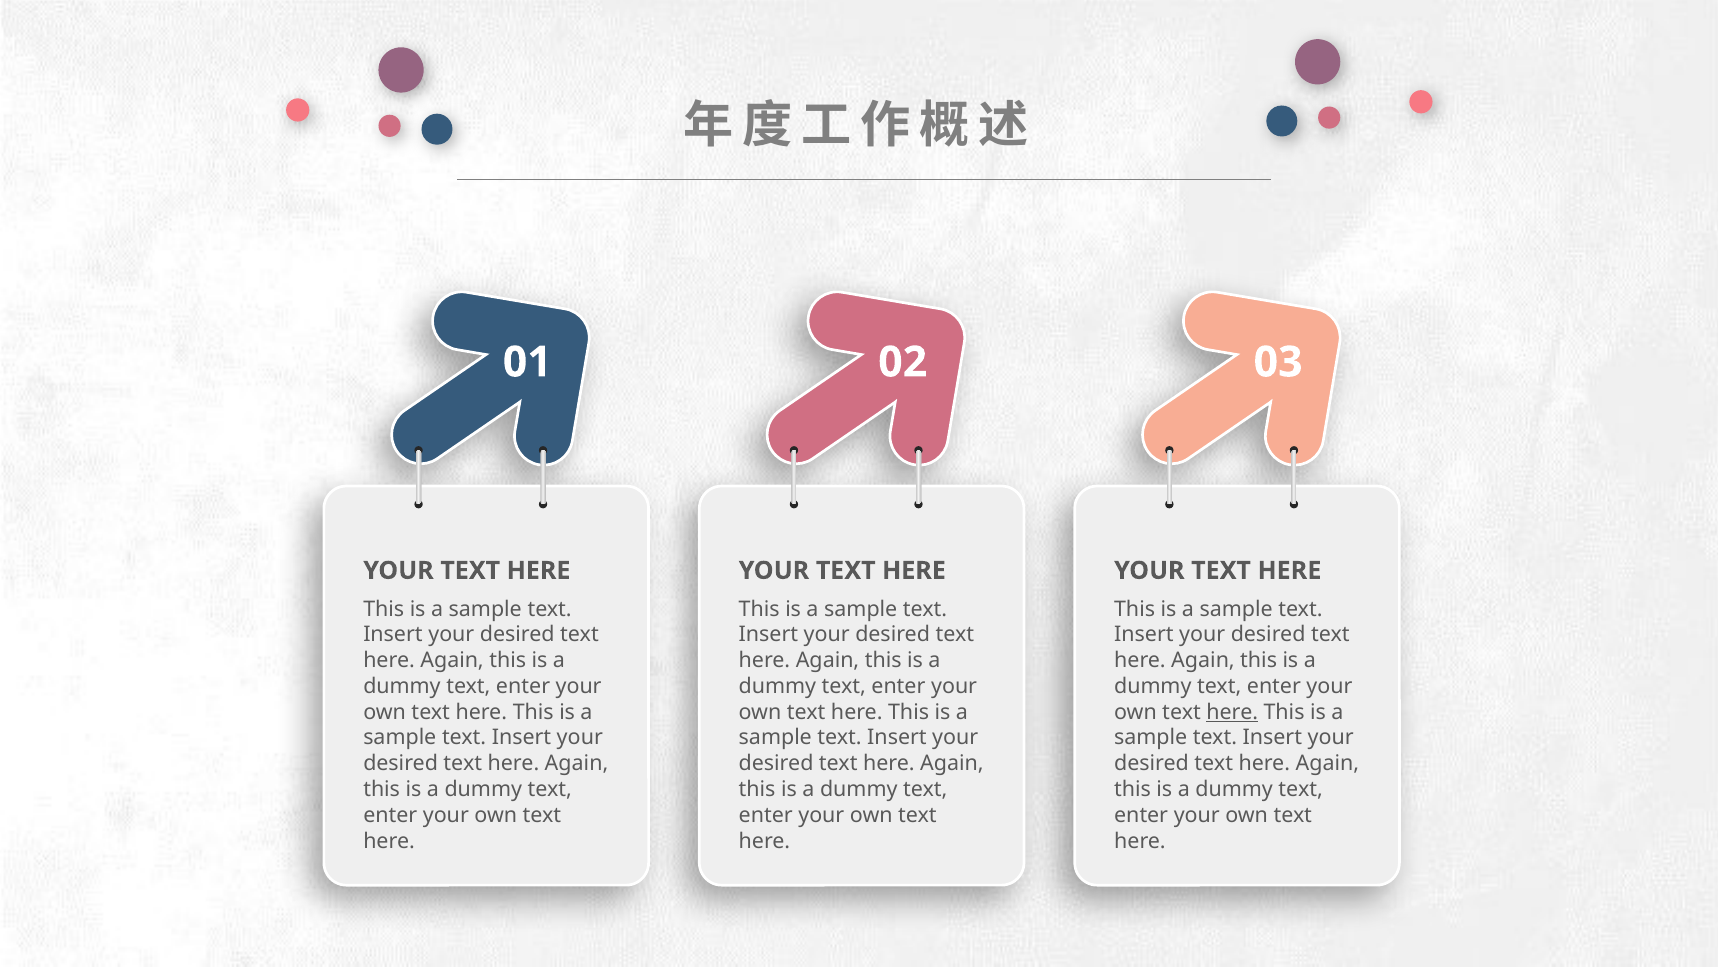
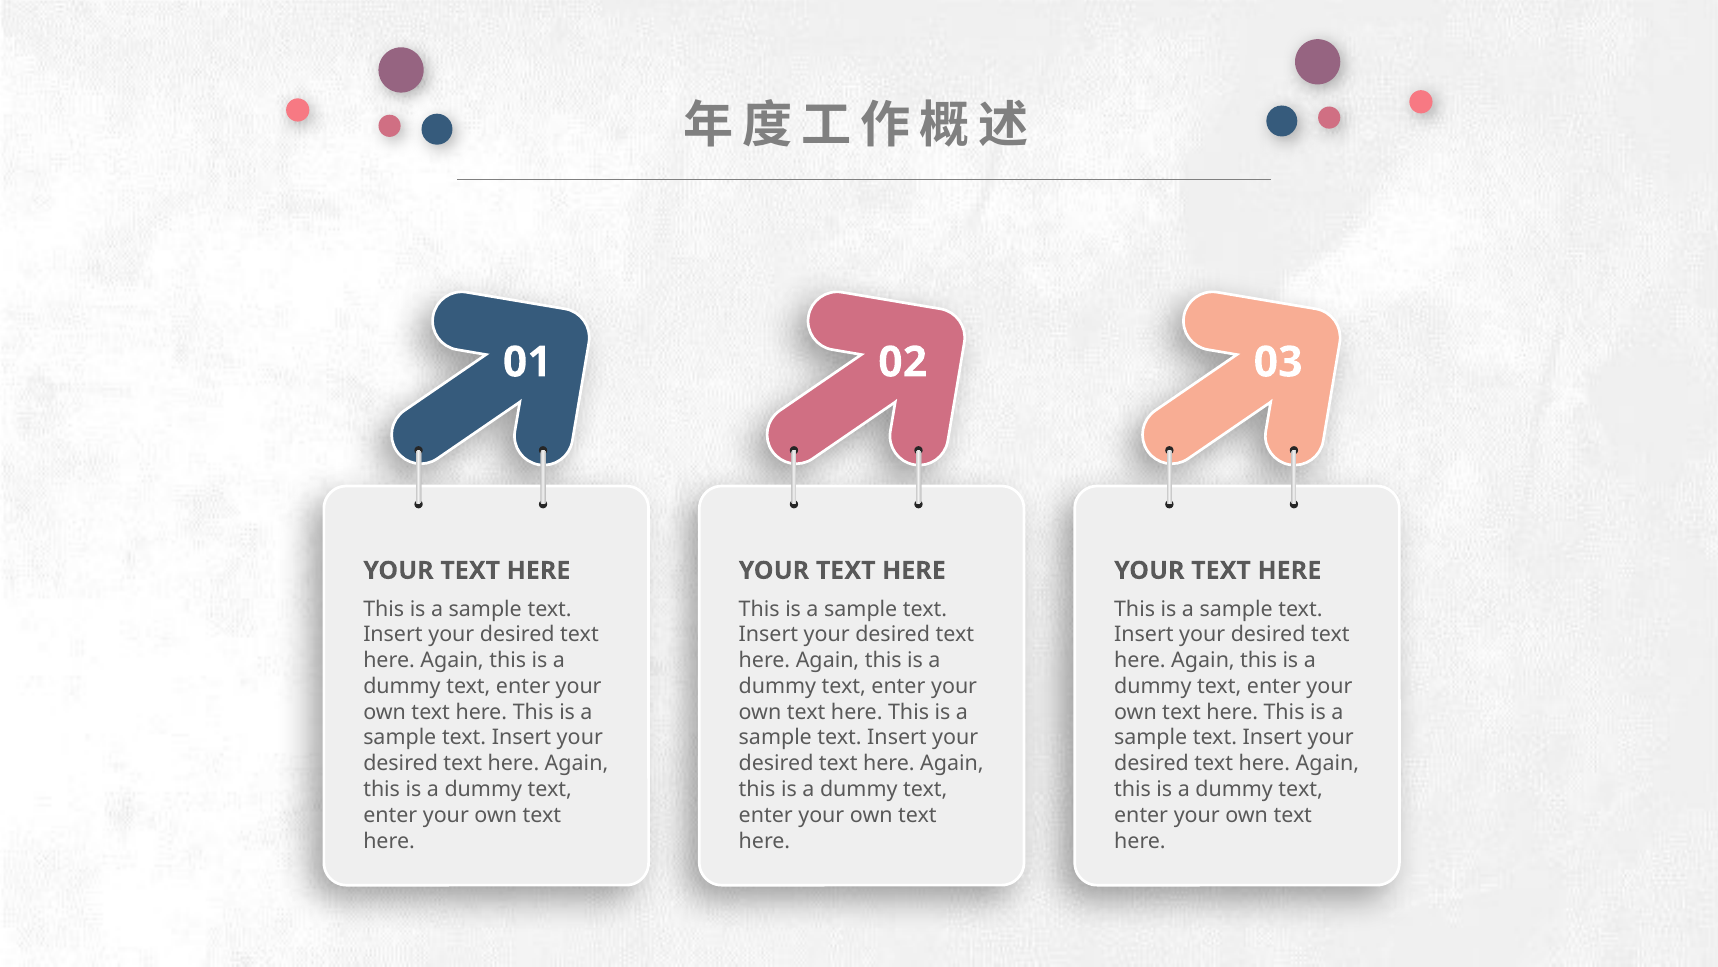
here at (1232, 712) underline: present -> none
